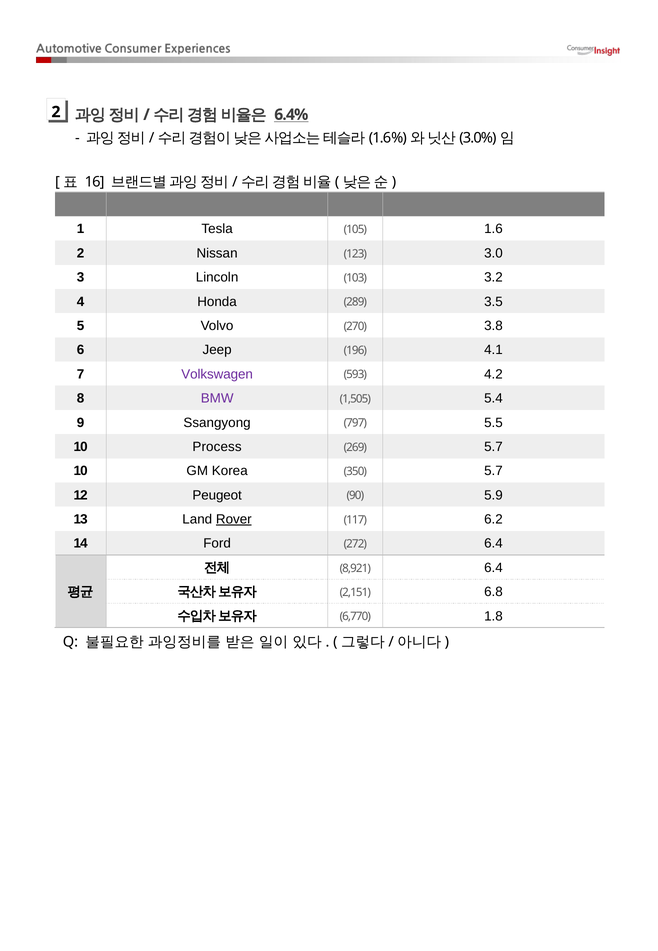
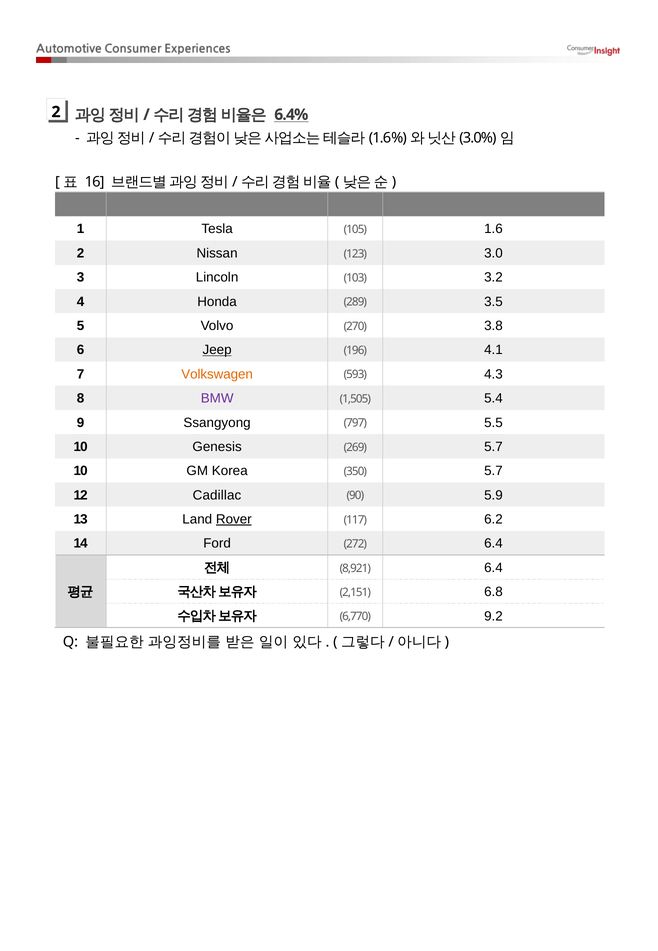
Jeep underline: none -> present
Volkswagen colour: purple -> orange
4.2: 4.2 -> 4.3
Process: Process -> Genesis
Peugeot: Peugeot -> Cadillac
1.8: 1.8 -> 9.2
